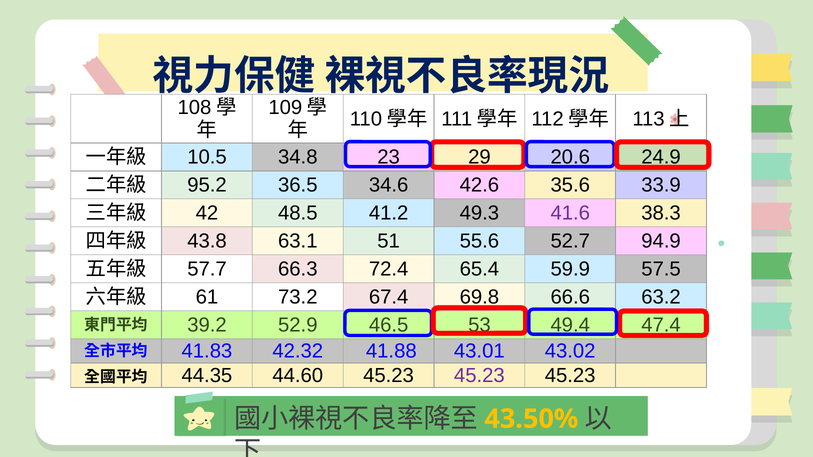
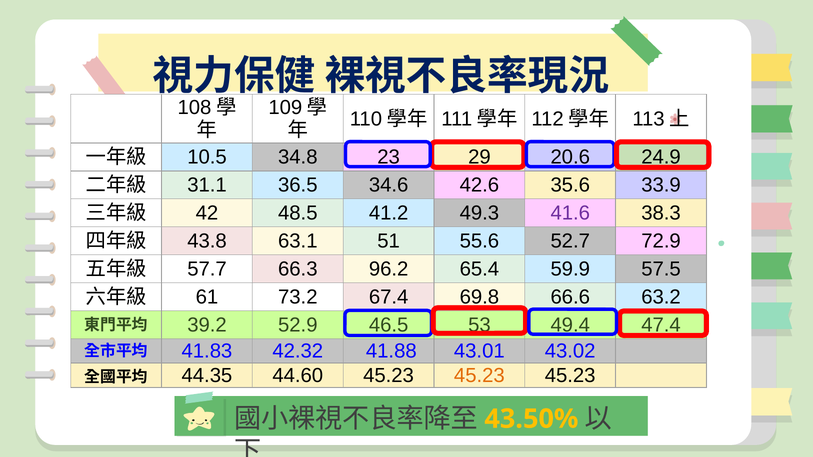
95.2: 95.2 -> 31.1
94.9: 94.9 -> 72.9
72.4: 72.4 -> 96.2
45.23 at (479, 376) colour: purple -> orange
